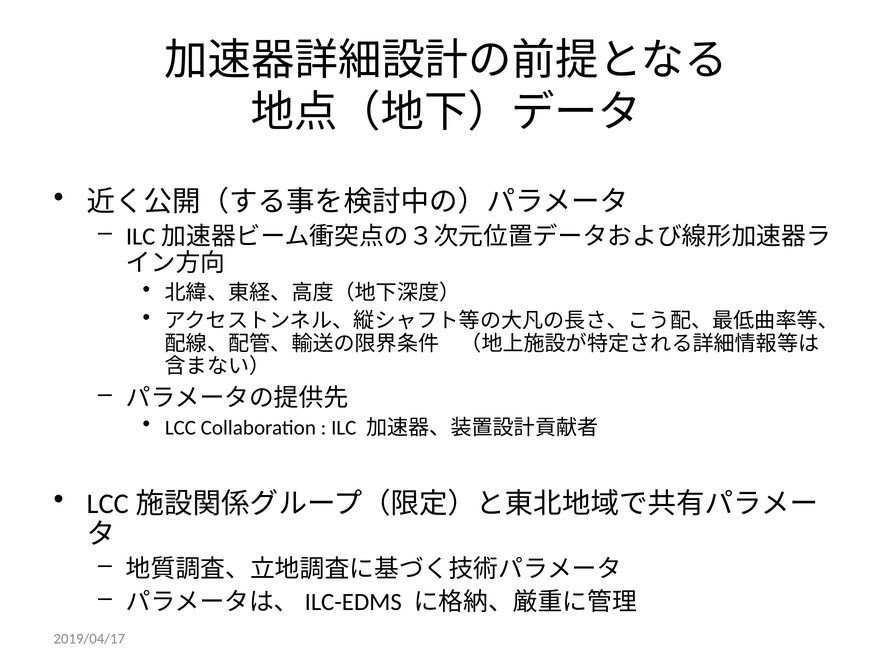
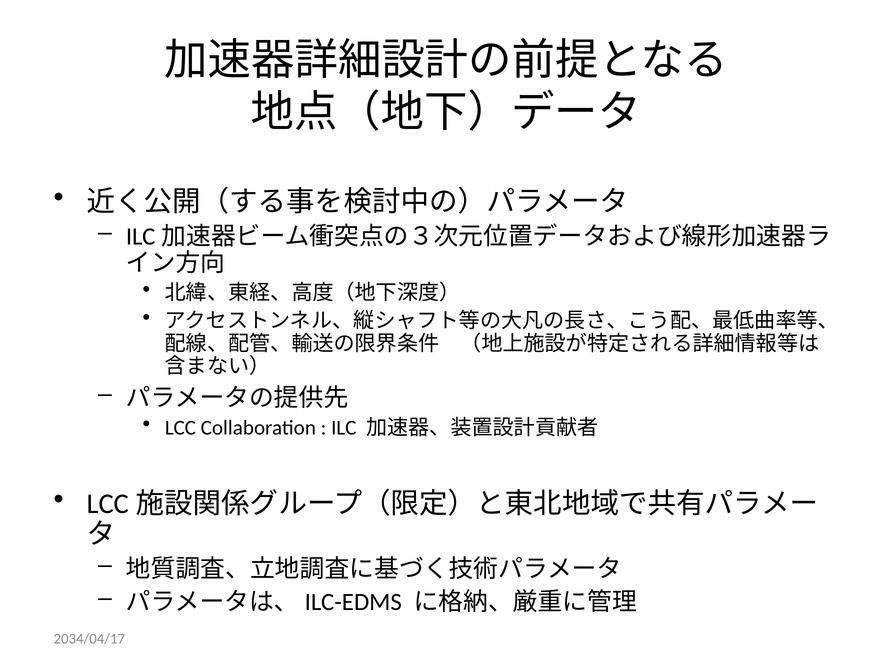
2019/04/17: 2019/04/17 -> 2034/04/17
